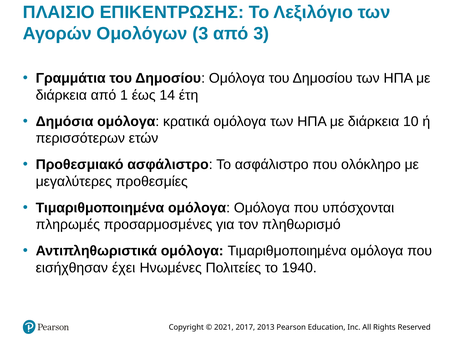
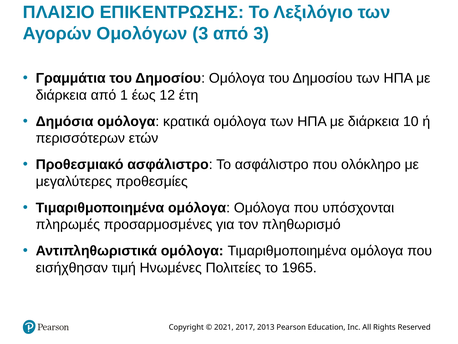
14: 14 -> 12
έχει: έχει -> τιμή
1940: 1940 -> 1965
